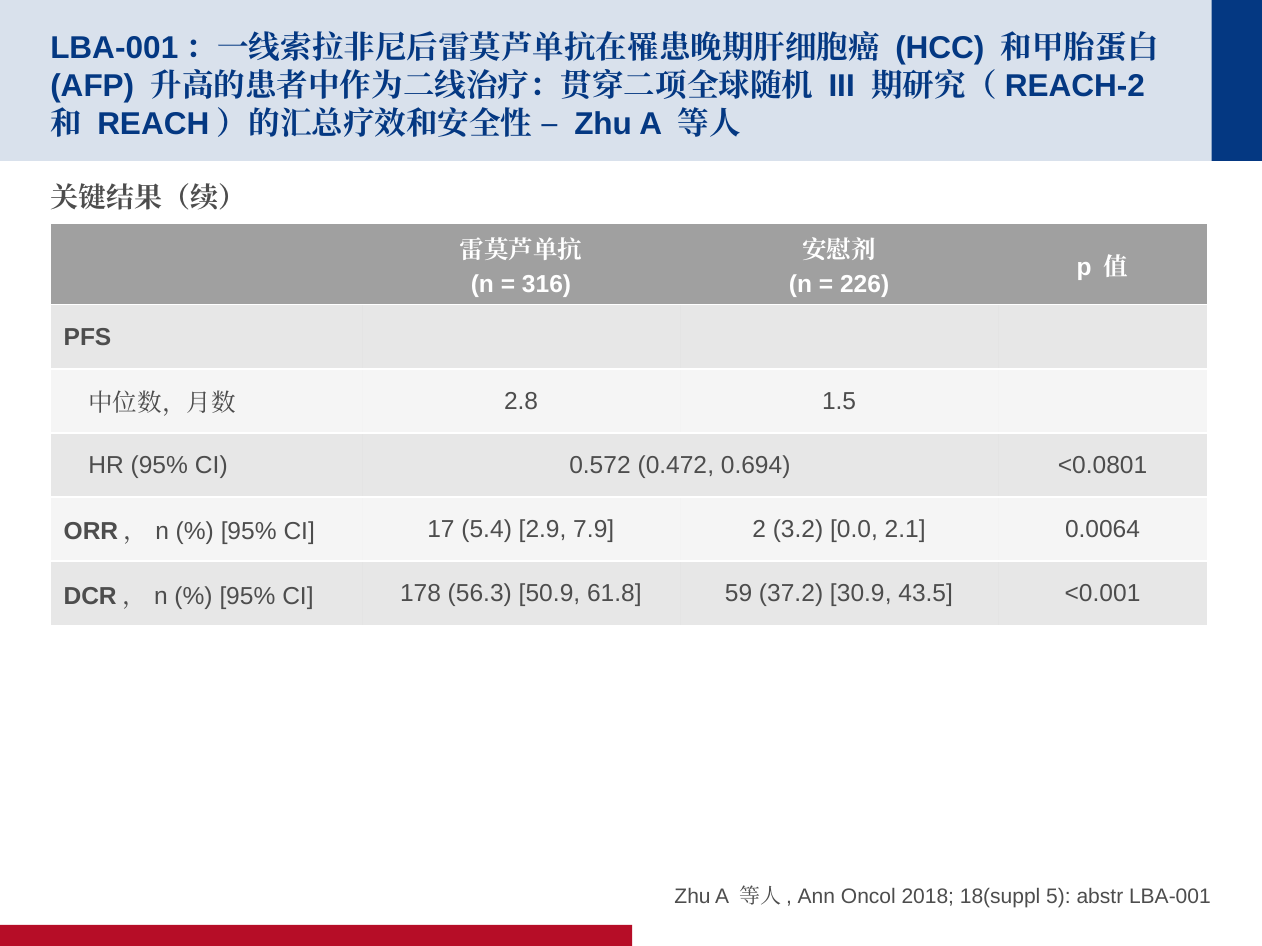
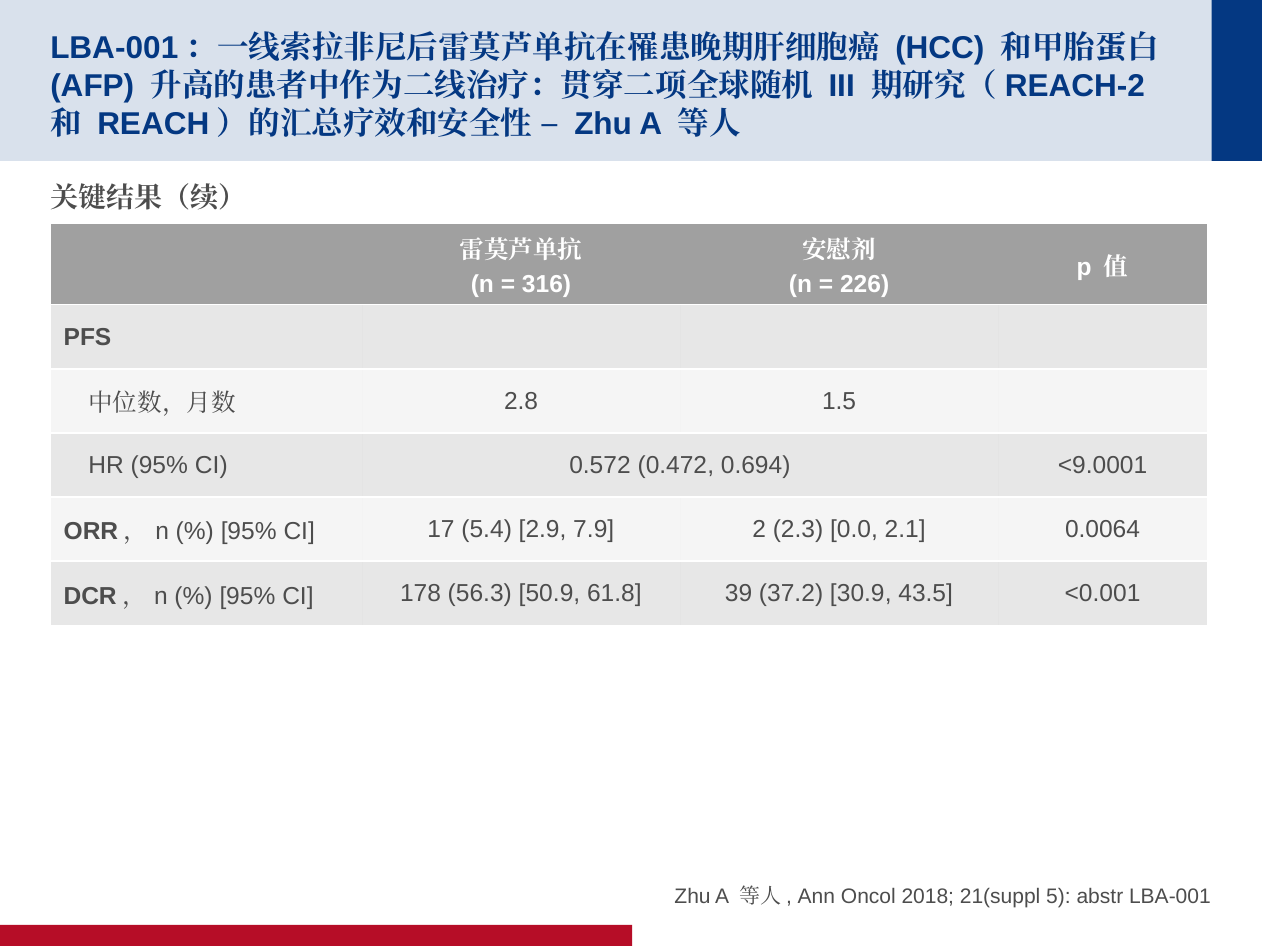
<0.0801: <0.0801 -> <9.0001
3.2: 3.2 -> 2.3
59: 59 -> 39
18(suppl: 18(suppl -> 21(suppl
